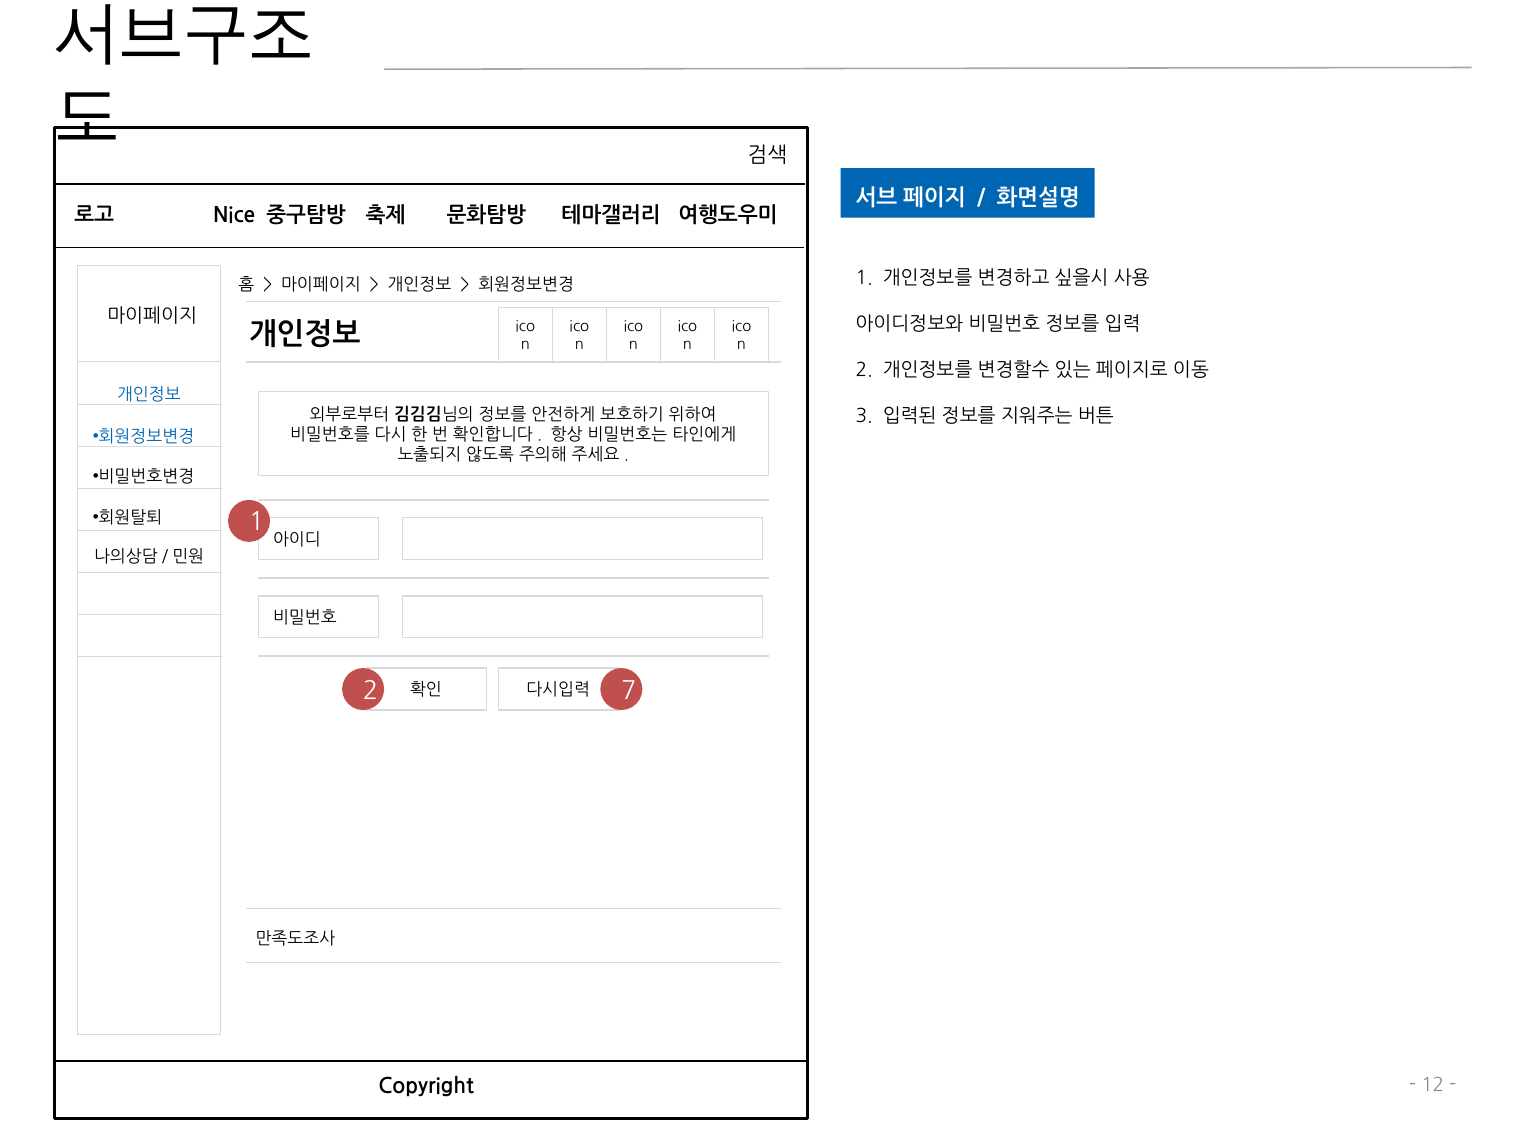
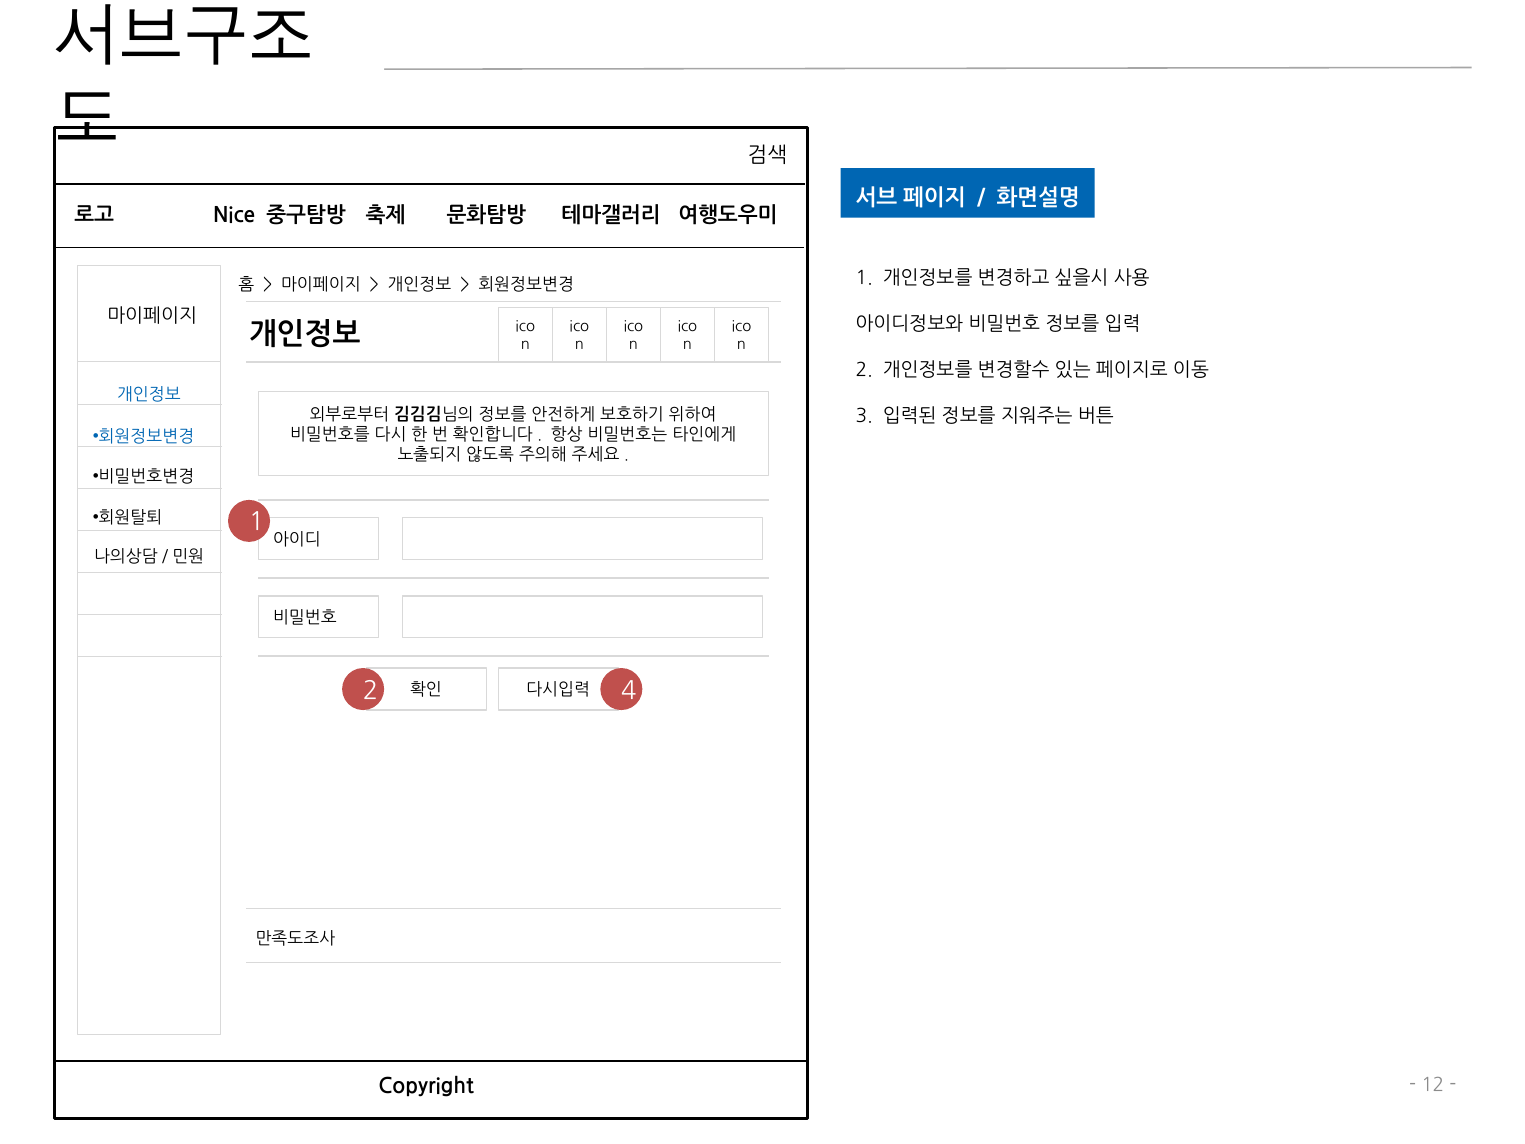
7: 7 -> 4
